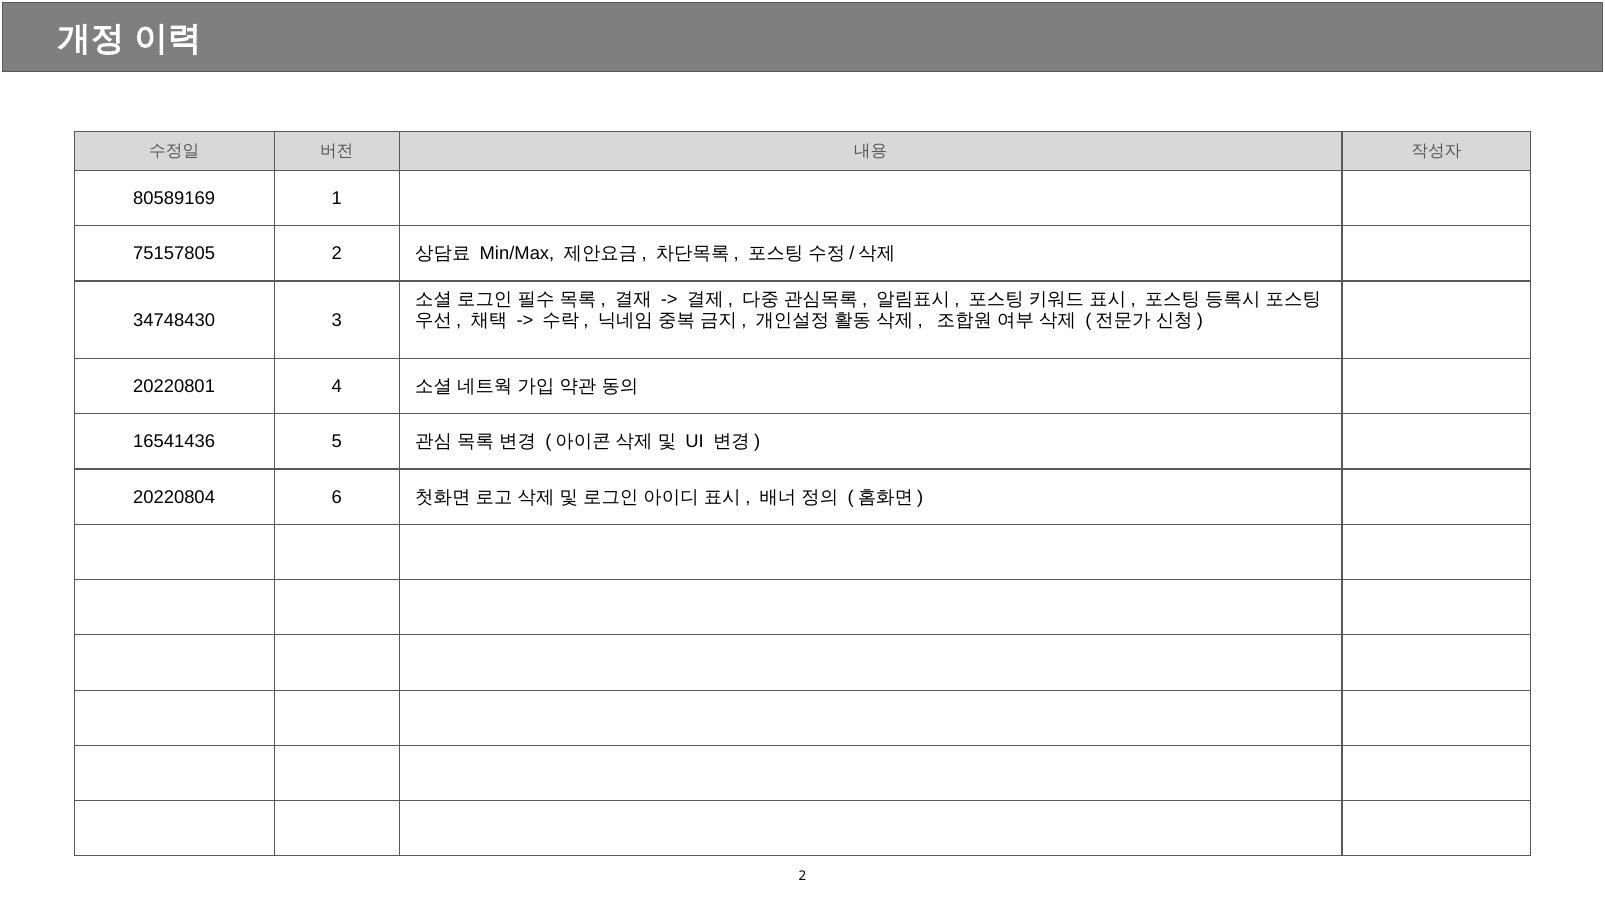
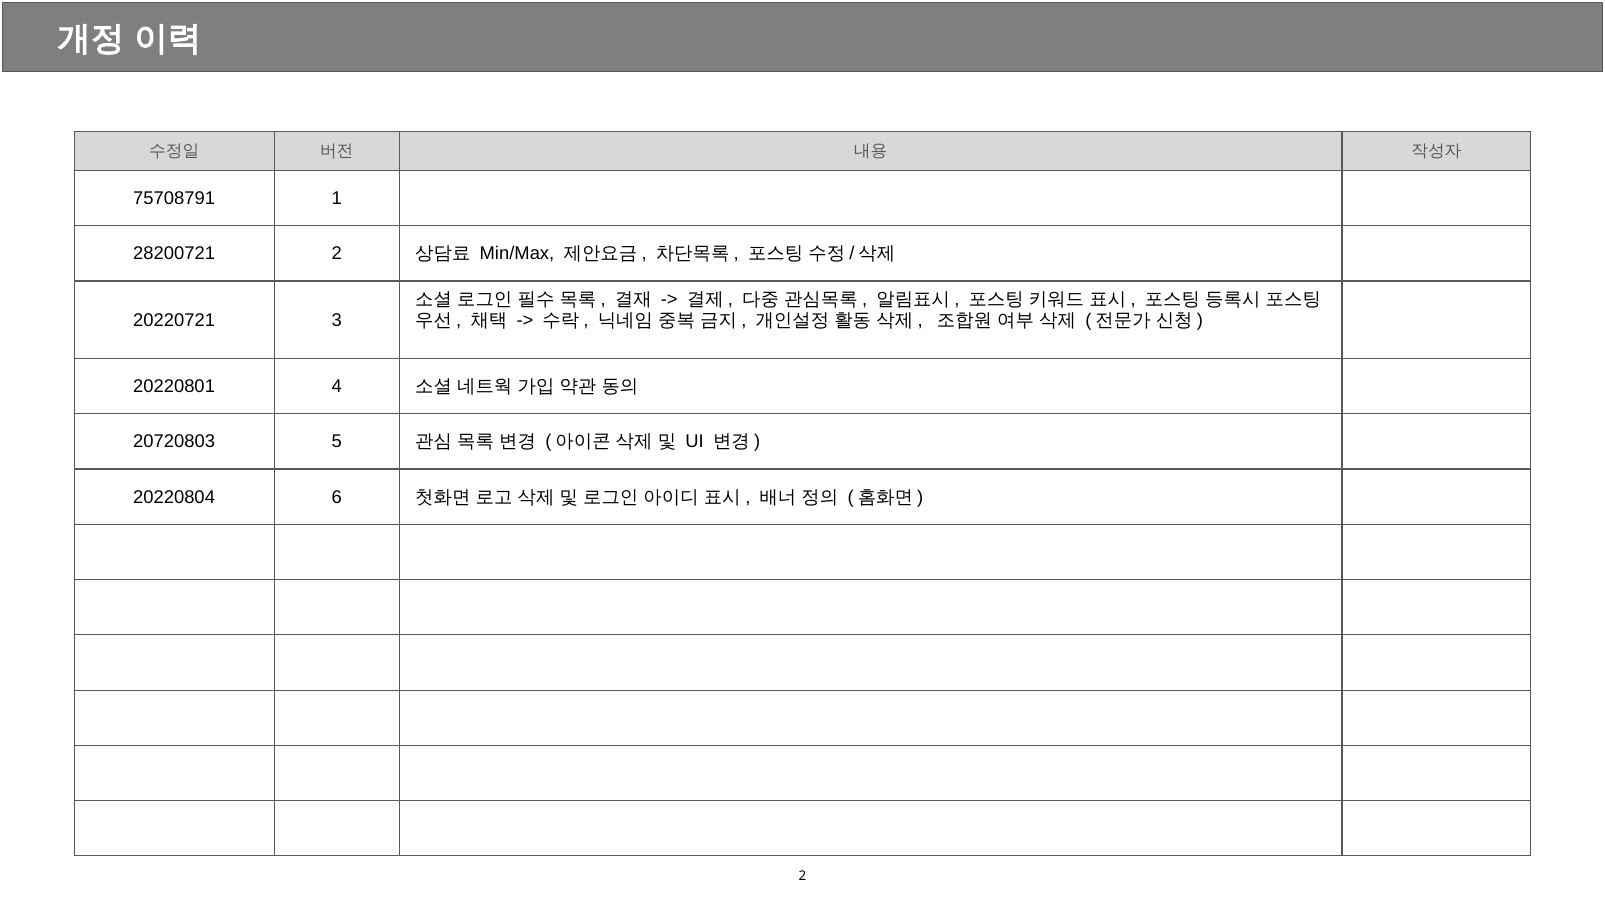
80589169: 80589169 -> 75708791
75157805: 75157805 -> 28200721
34748430: 34748430 -> 20220721
16541436: 16541436 -> 20720803
